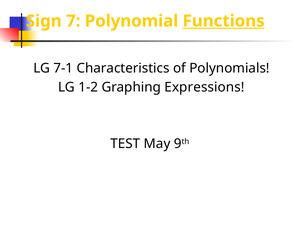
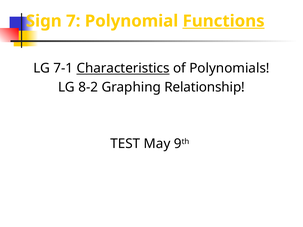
Characteristics underline: none -> present
1-2: 1-2 -> 8-2
Expressions: Expressions -> Relationship
